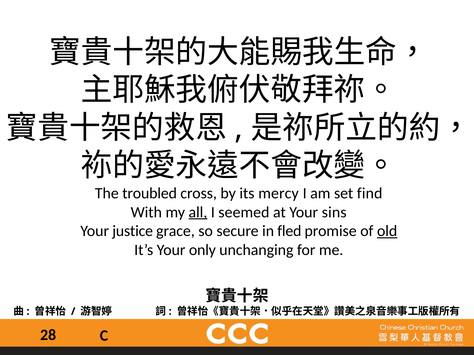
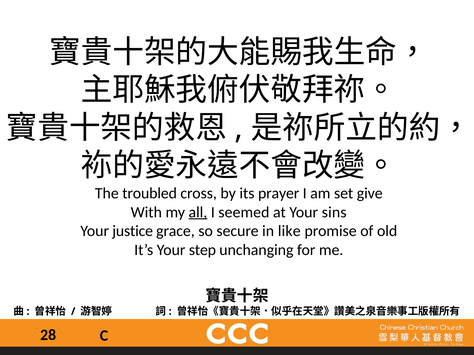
mercy: mercy -> prayer
find: find -> give
fled: fled -> like
old underline: present -> none
only: only -> step
